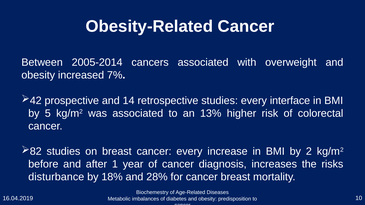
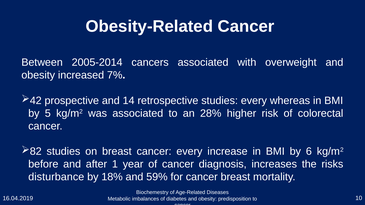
interface: interface -> whereas
13%: 13% -> 28%
2: 2 -> 6
28%: 28% -> 59%
